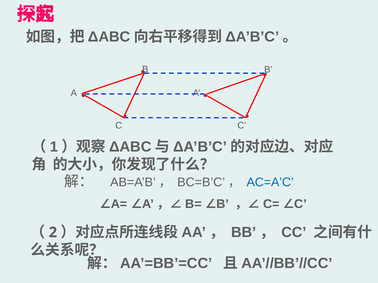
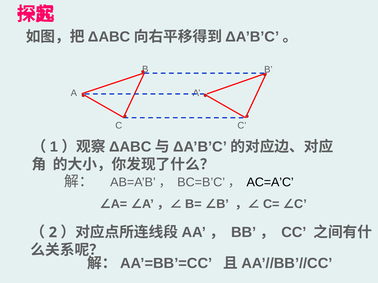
AC=A’C colour: blue -> black
